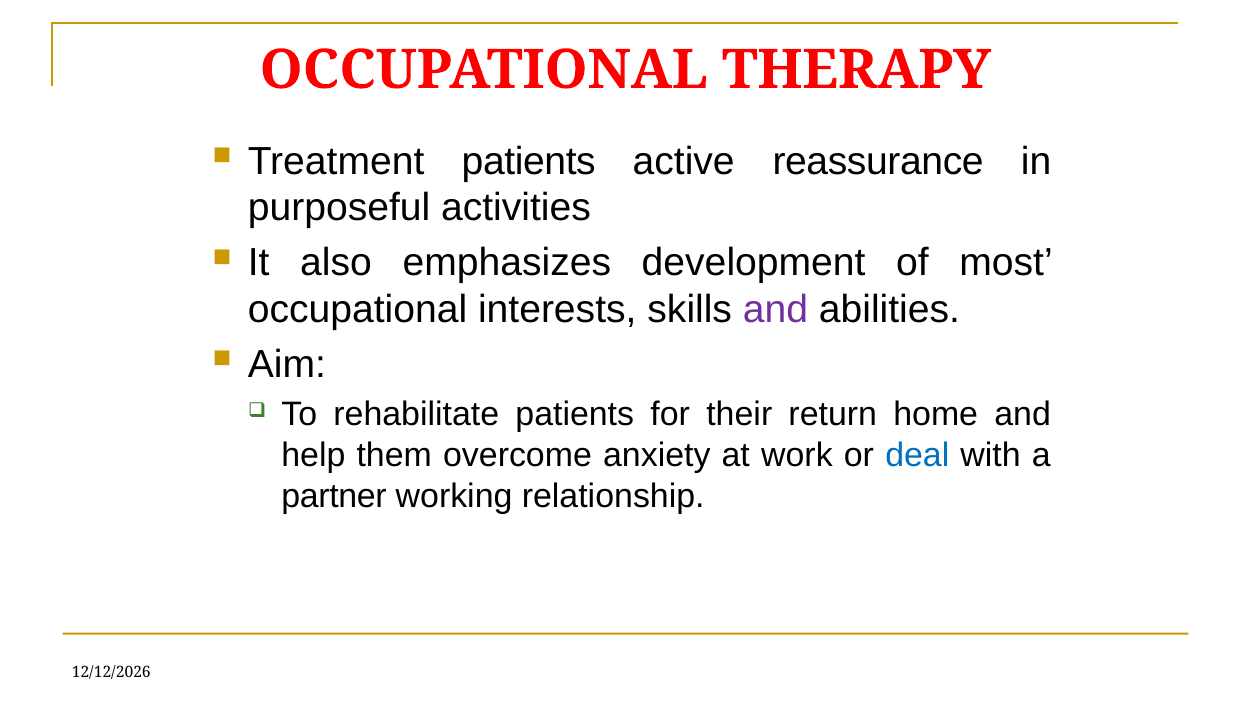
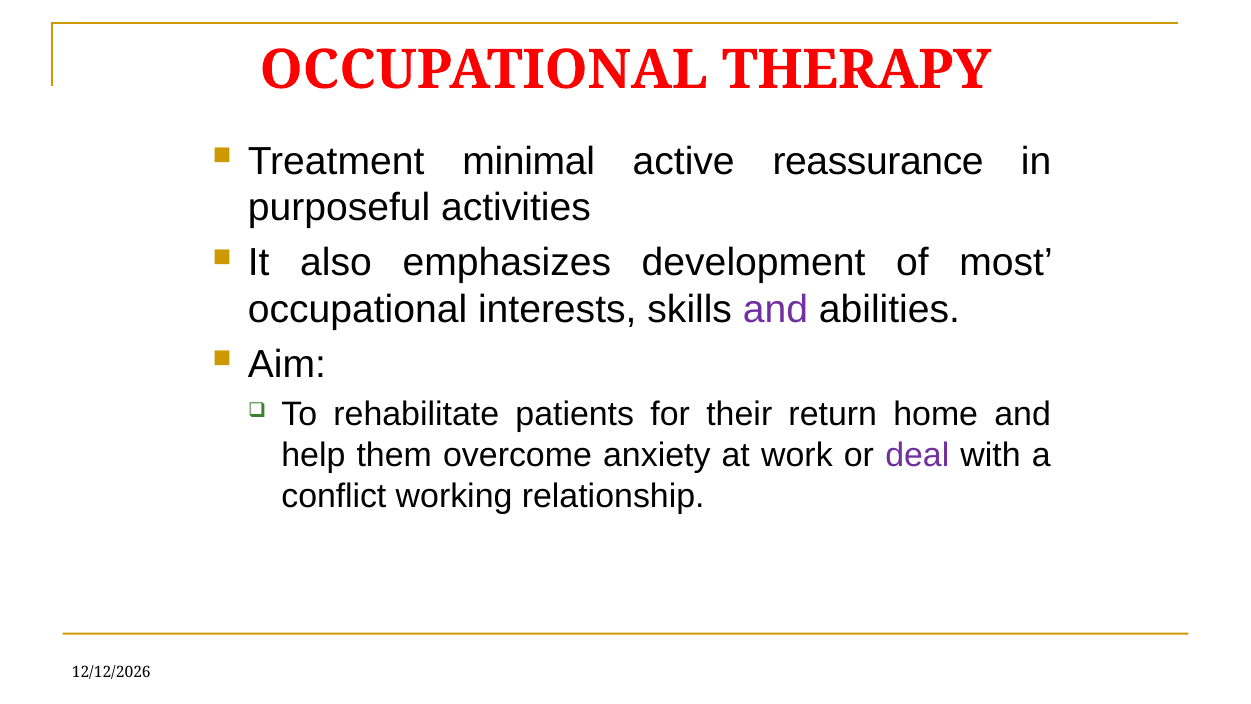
Treatment patients: patients -> minimal
deal colour: blue -> purple
partner: partner -> conflict
